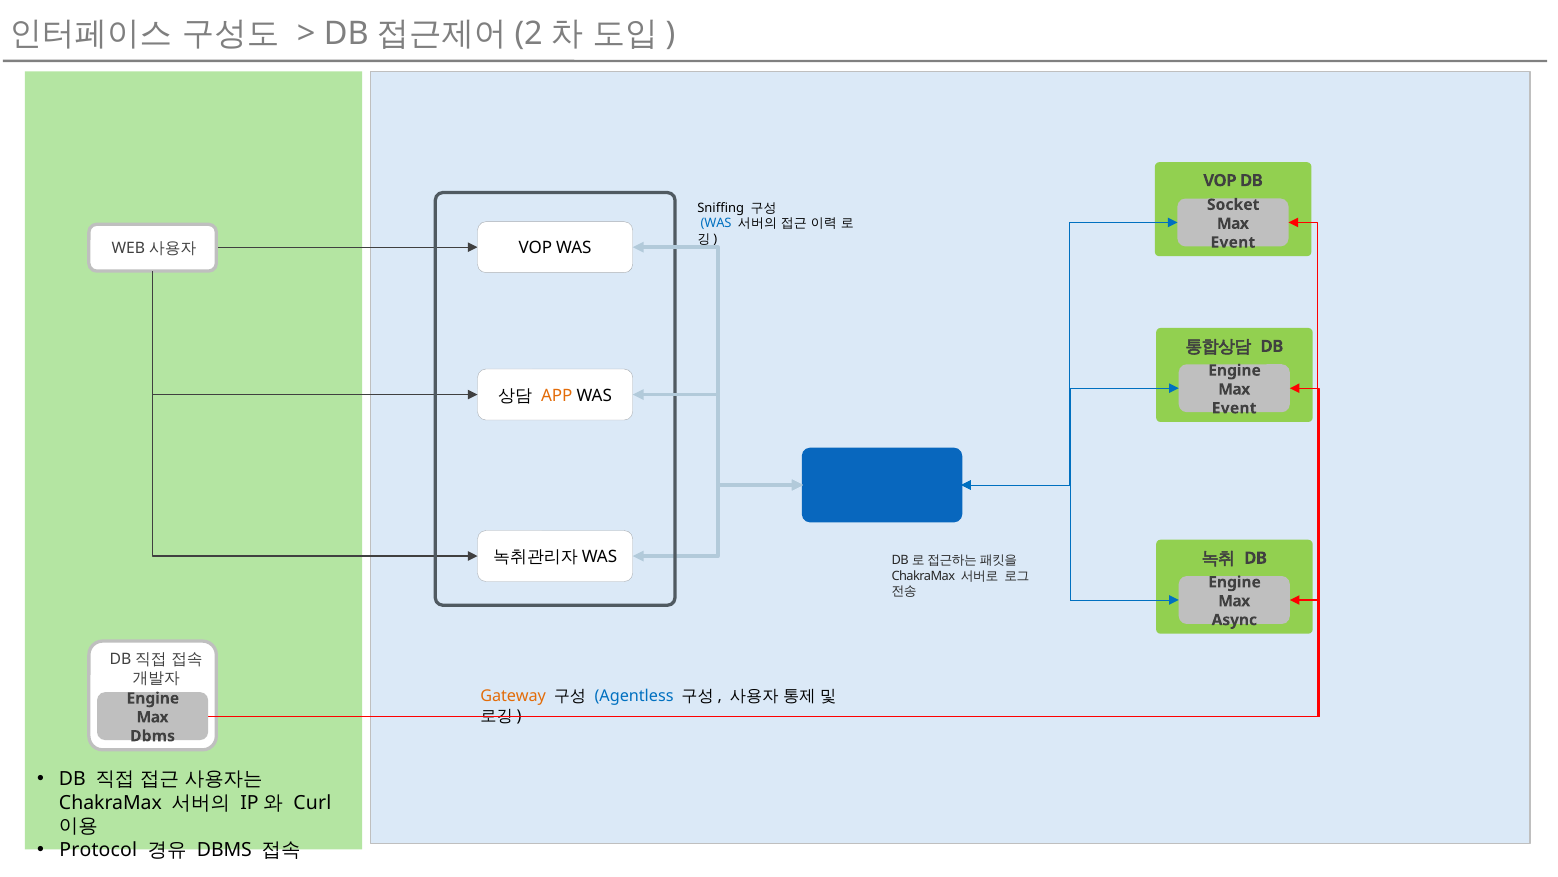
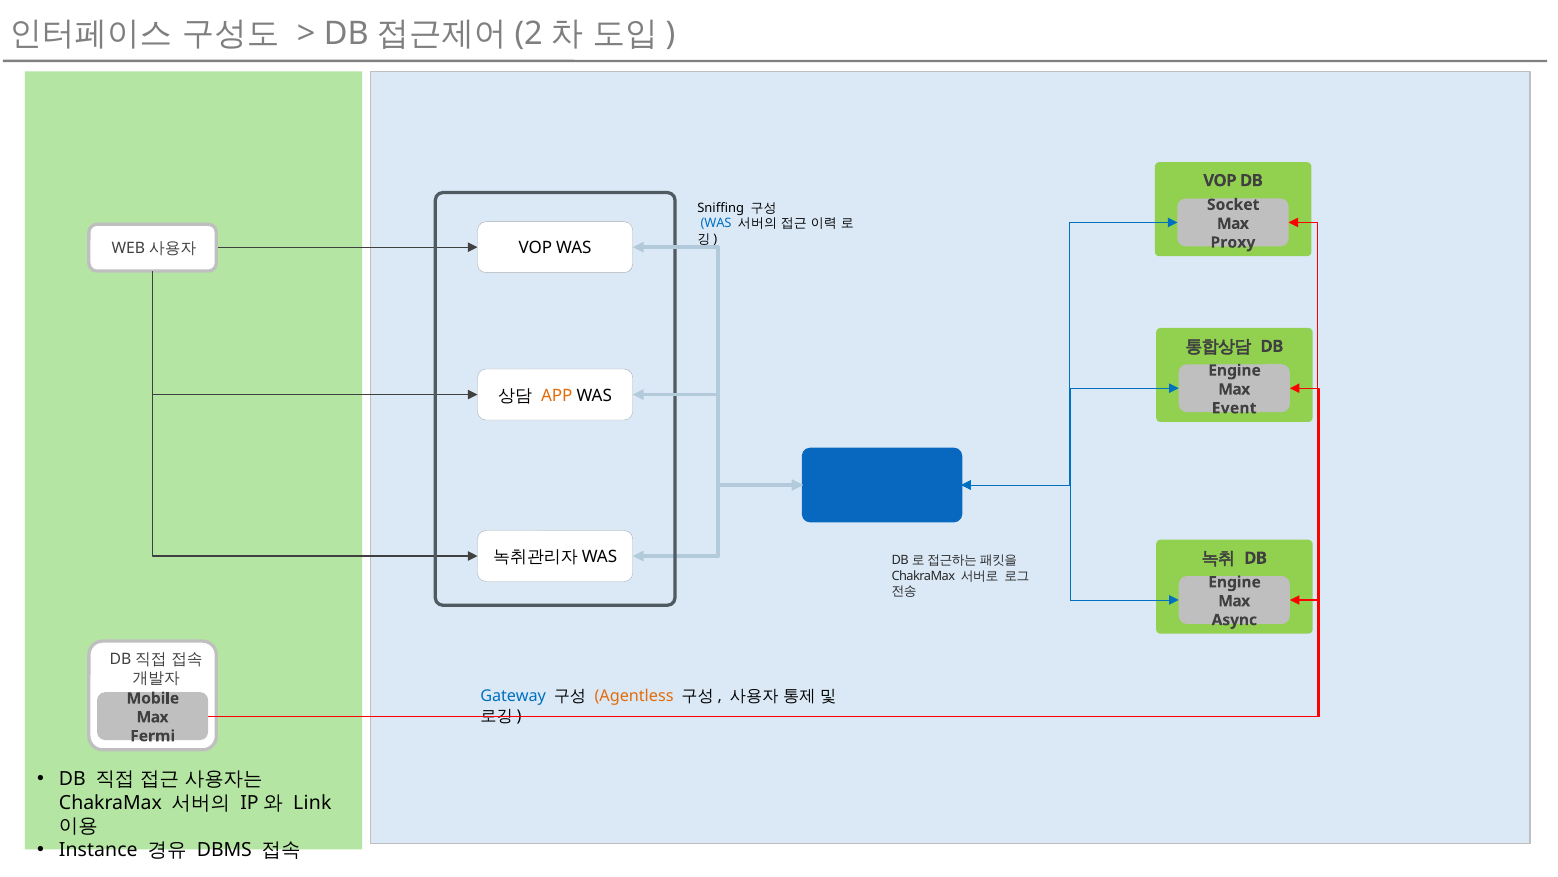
Event at (1233, 242): Event -> Proxy
Gateway colour: orange -> blue
Agentless colour: blue -> orange
Engine at (153, 698): Engine -> Mobile
Dbms at (153, 736): Dbms -> Fermi
Curl: Curl -> Link
Protocol: Protocol -> Instance
